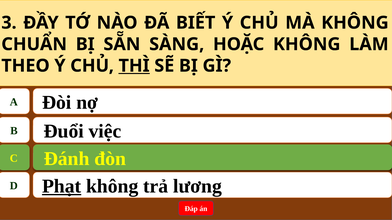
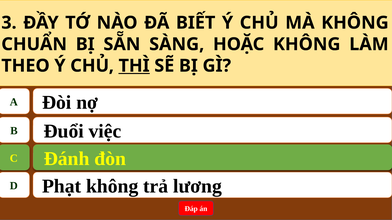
Phạt underline: present -> none
